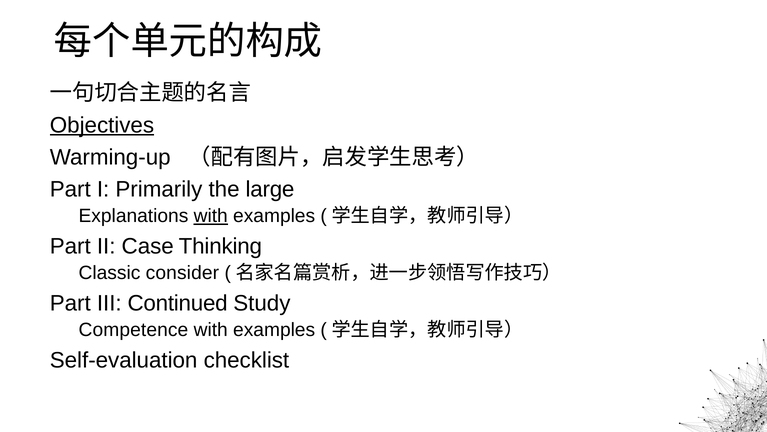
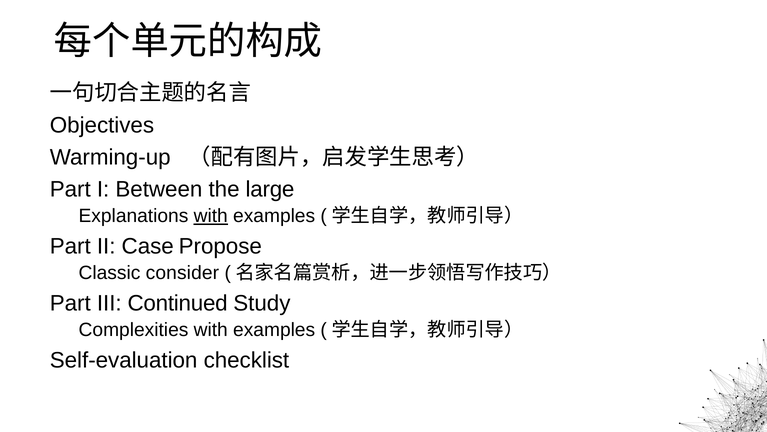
Objectives underline: present -> none
Primarily: Primarily -> Between
Thinking: Thinking -> Propose
Competence: Competence -> Complexities
